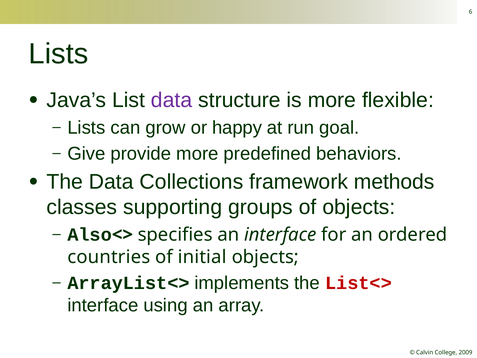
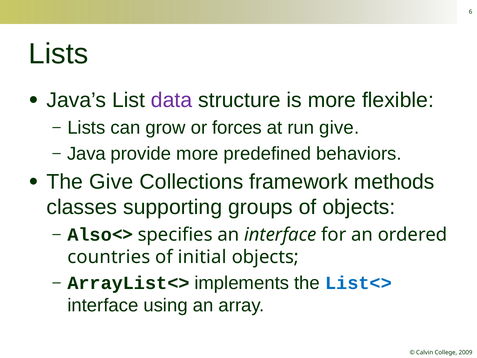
happy: happy -> forces
run goal: goal -> give
Give: Give -> Java
The Data: Data -> Give
List<> colour: red -> blue
